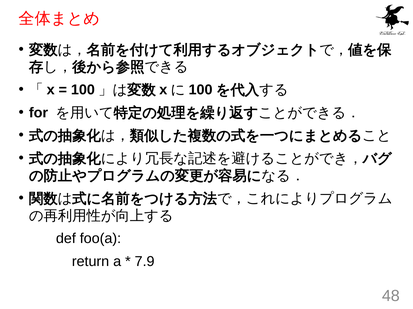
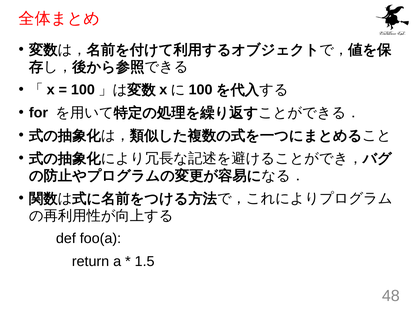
7.9: 7.9 -> 1.5
